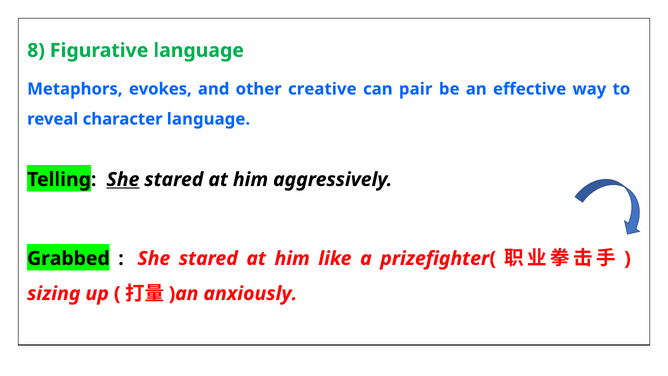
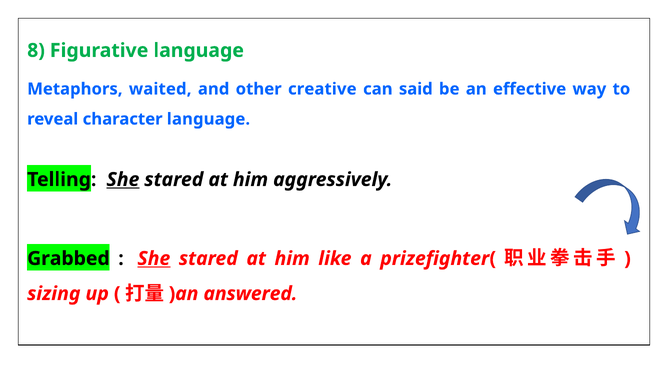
evokes: evokes -> waited
pair: pair -> said
She at (154, 258) underline: none -> present
anxiously: anxiously -> answered
